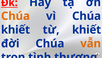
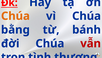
khiết at (16, 29): khiết -> bằng
từ khiết: khiết -> bánh
vẫn colour: orange -> red
